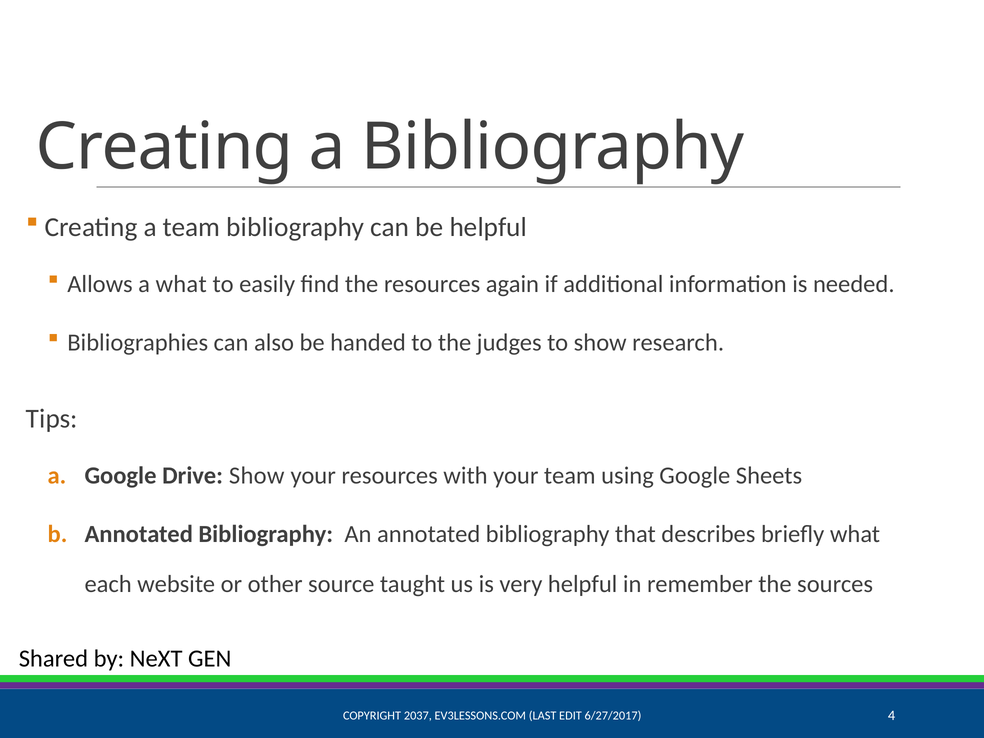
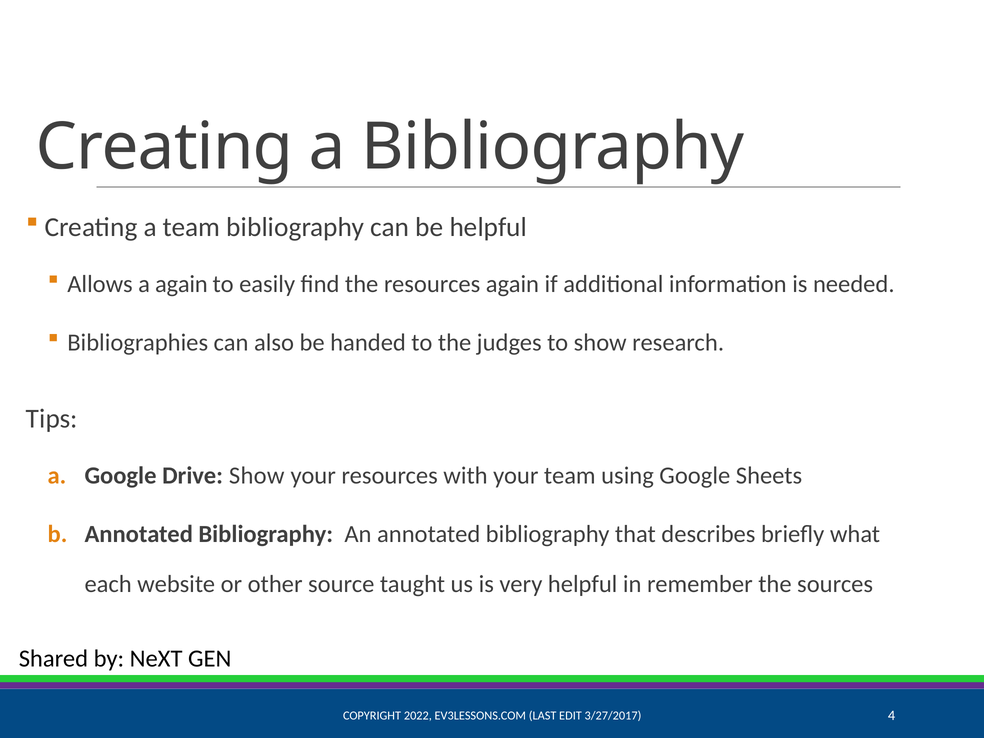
a what: what -> again
2037: 2037 -> 2022
6/27/2017: 6/27/2017 -> 3/27/2017
